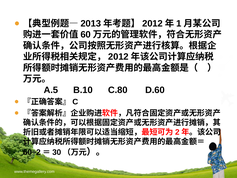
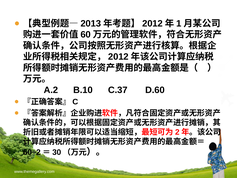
A.5: A.5 -> A.2
C.80: C.80 -> C.37
